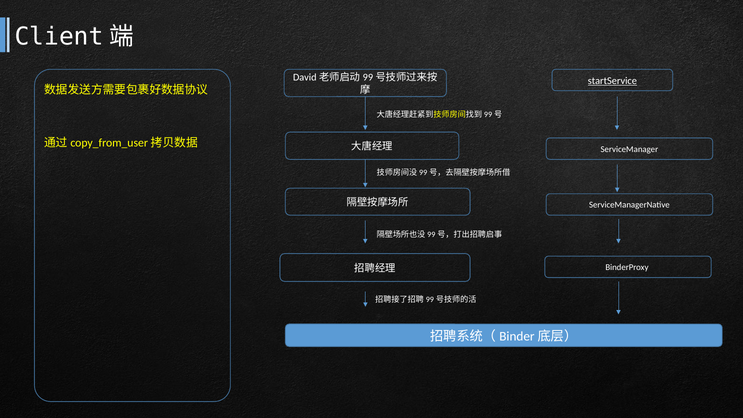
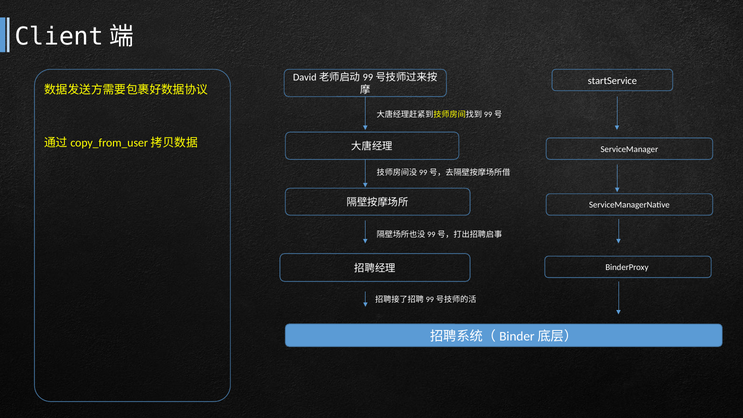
startService underline: present -> none
